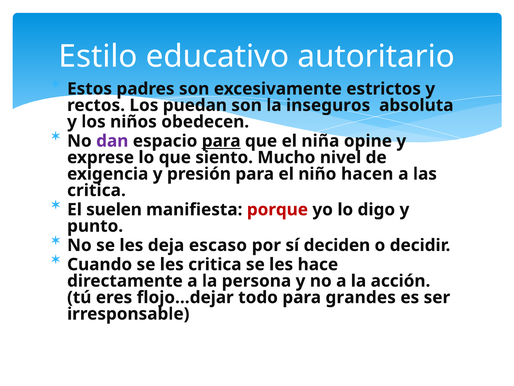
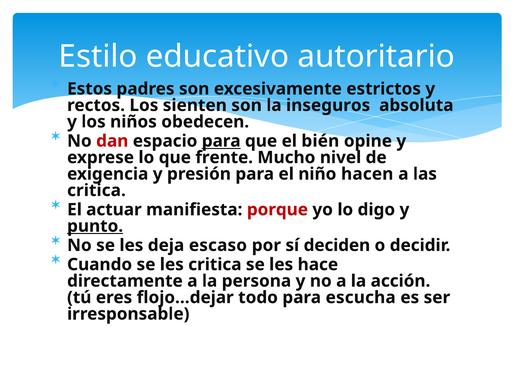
puedan: puedan -> sienten
dan colour: purple -> red
niña: niña -> bién
siento: siento -> frente
suelen: suelen -> actuar
punto underline: none -> present
grandes: grandes -> escucha
